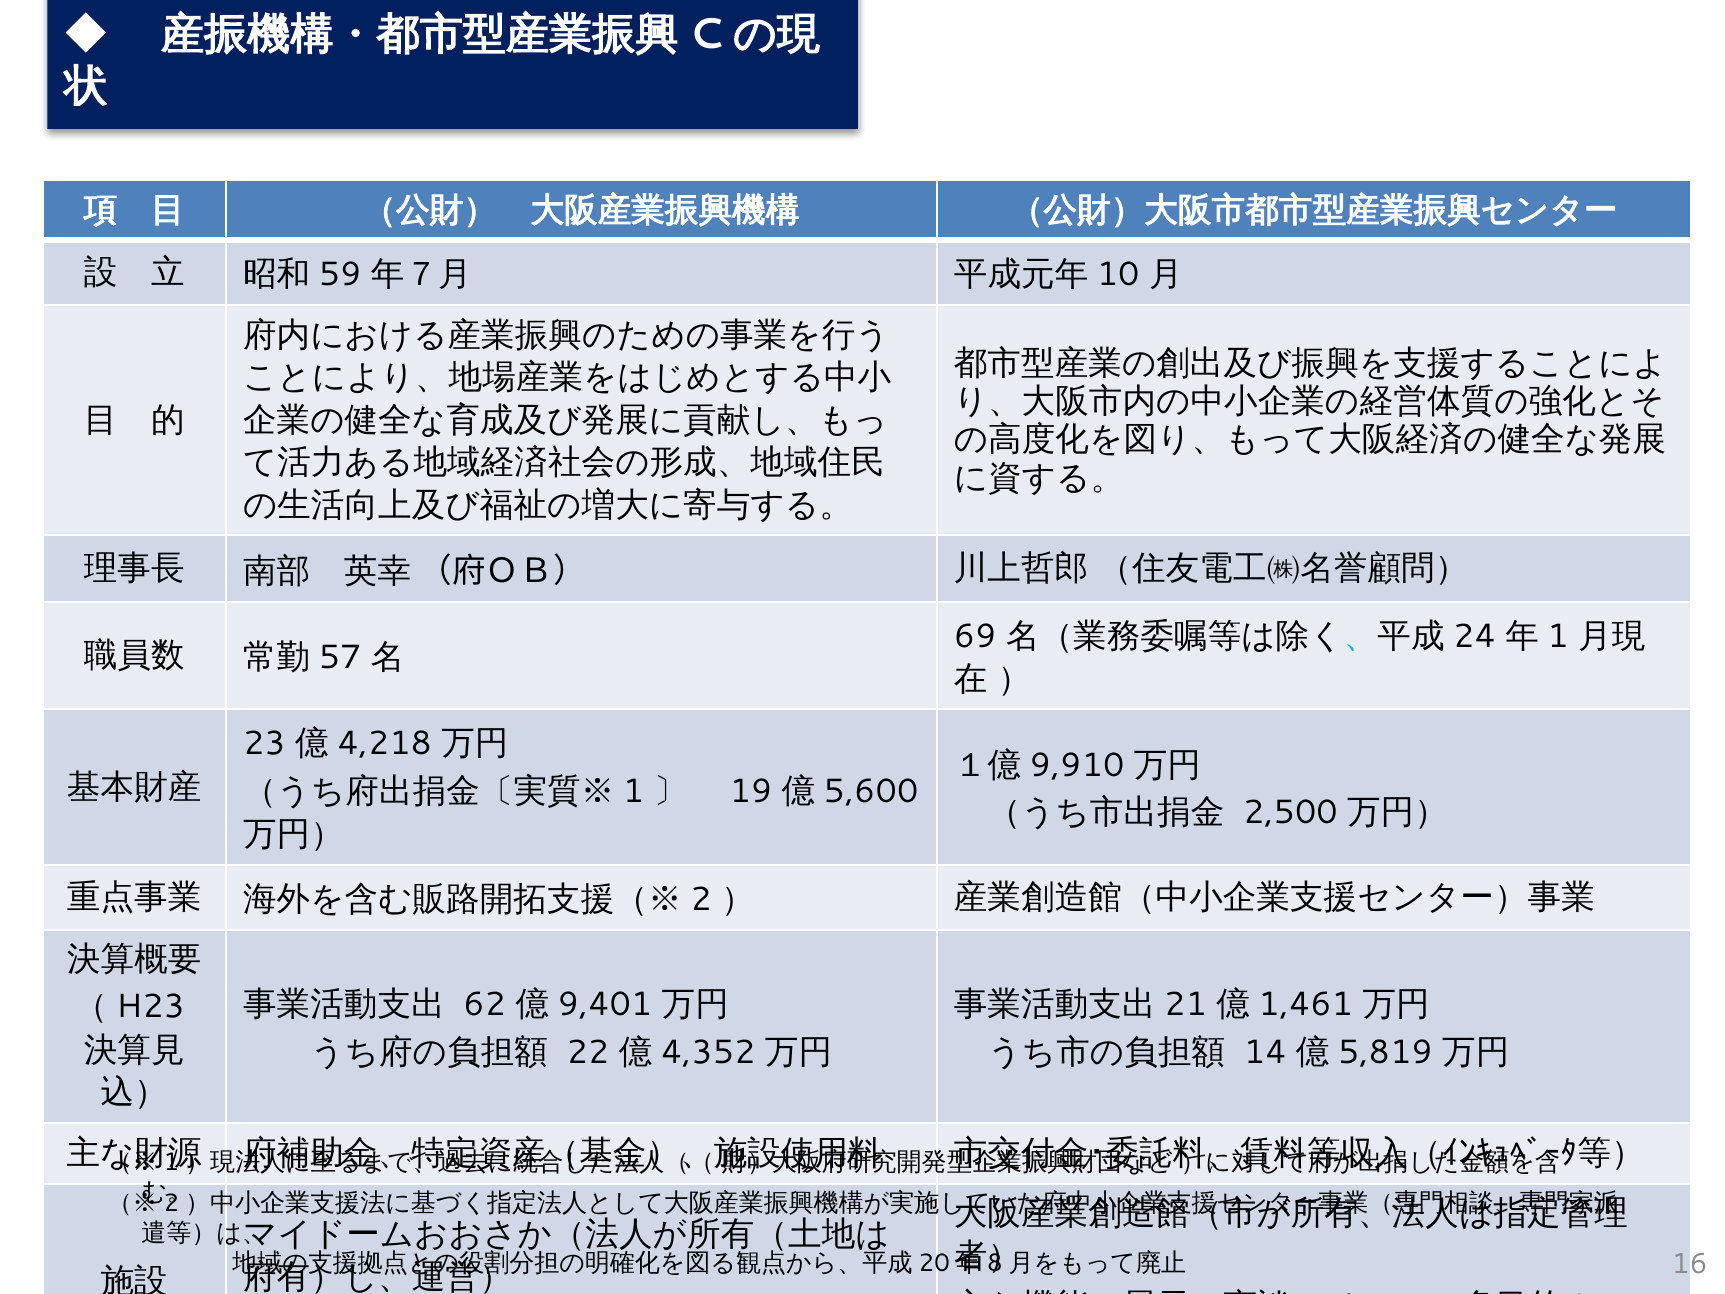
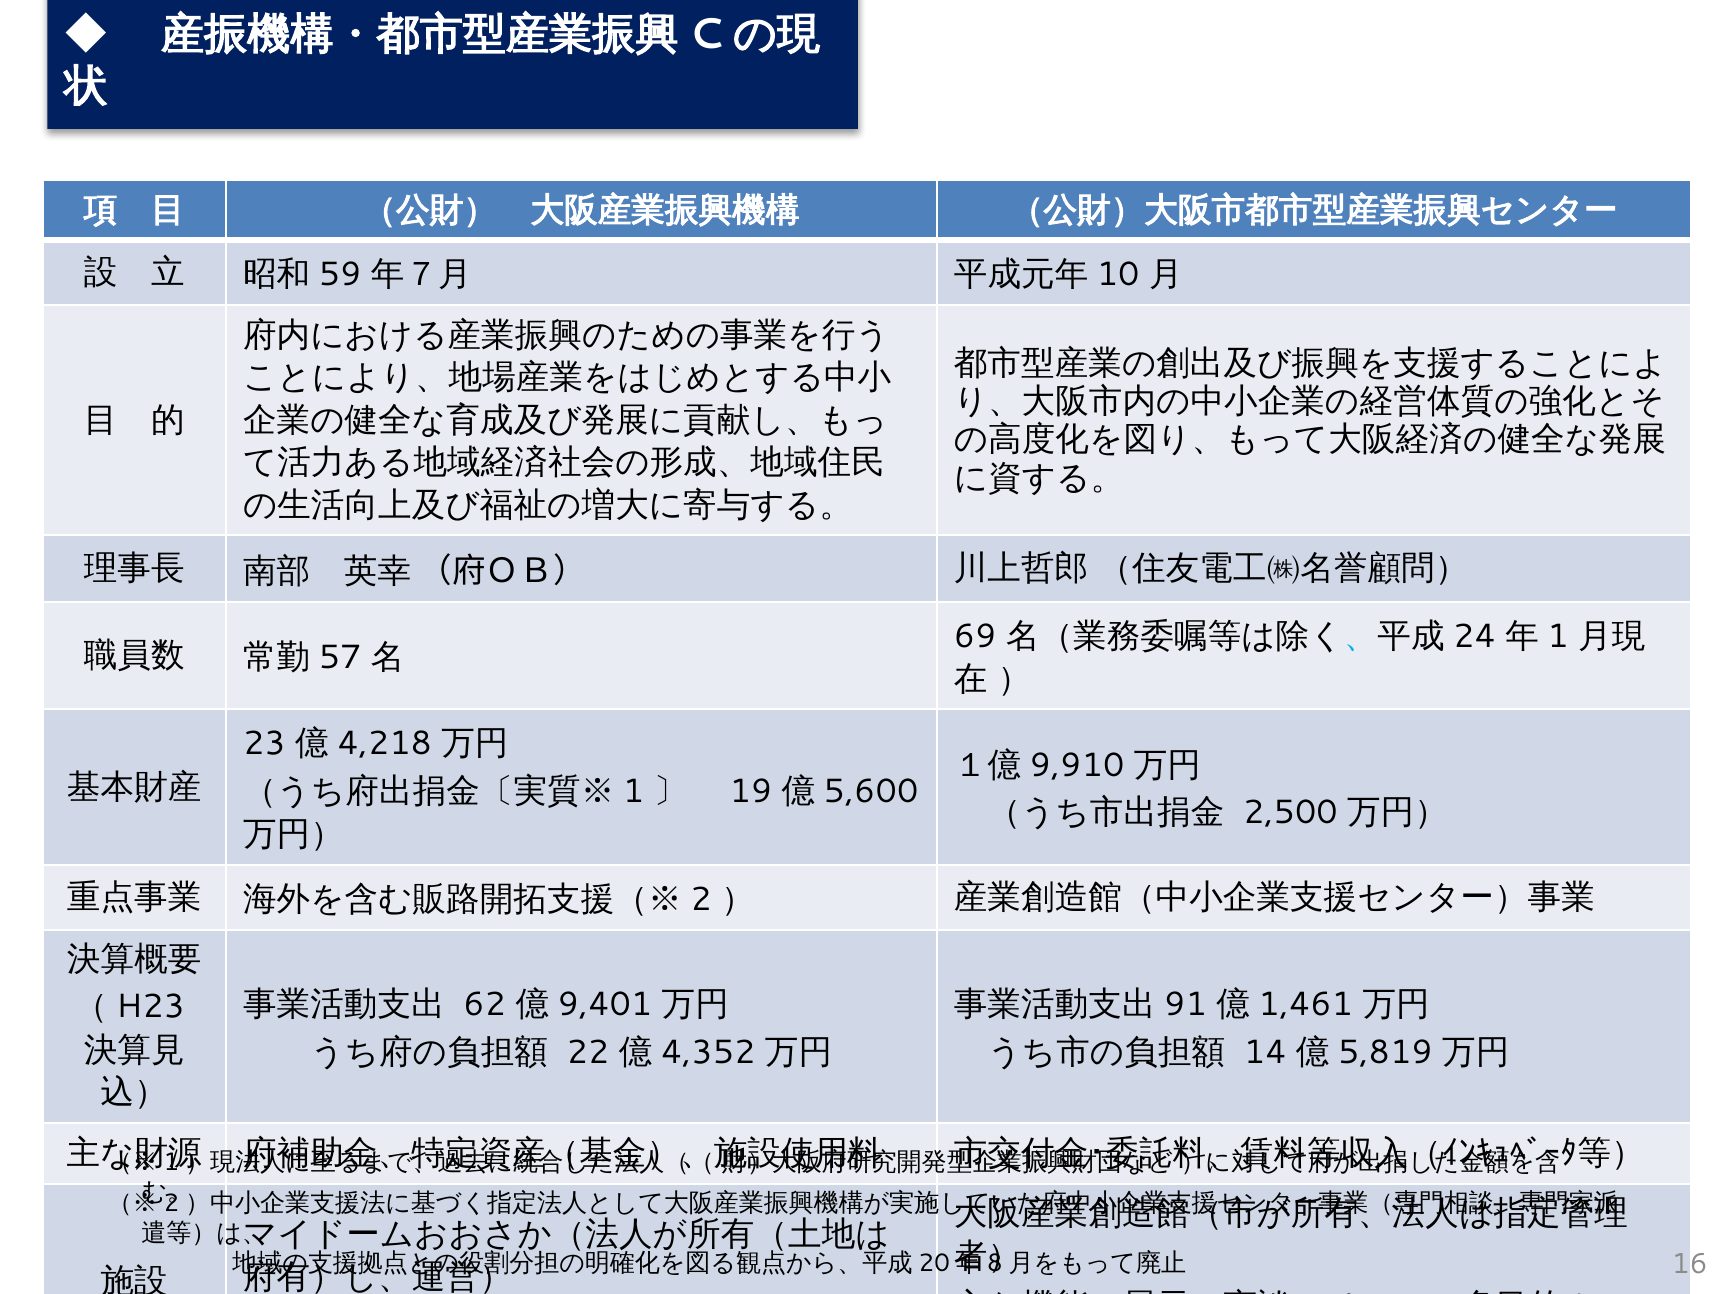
21: 21 -> 91
